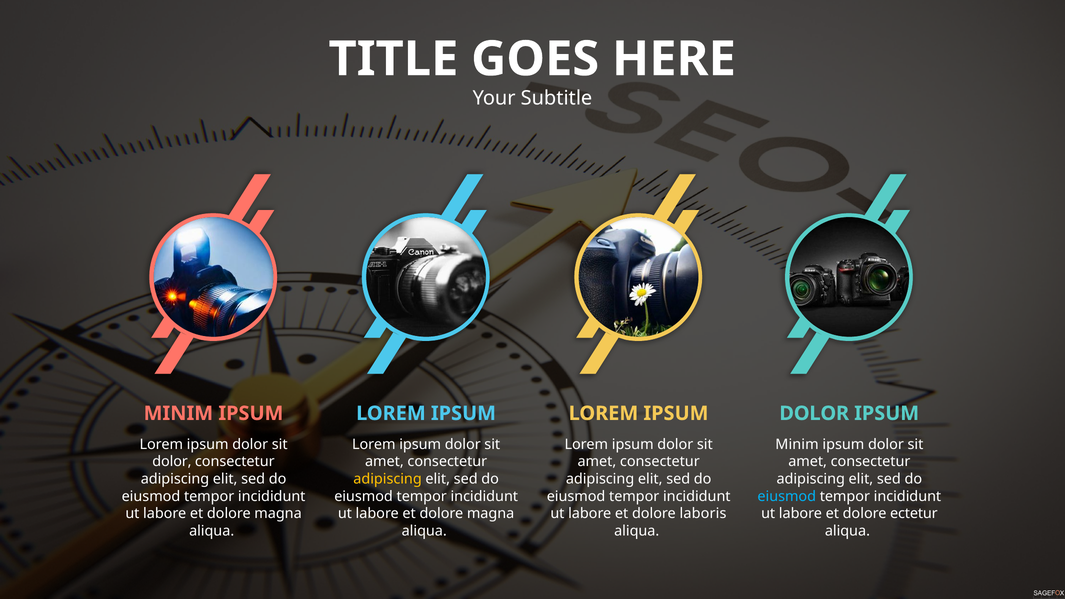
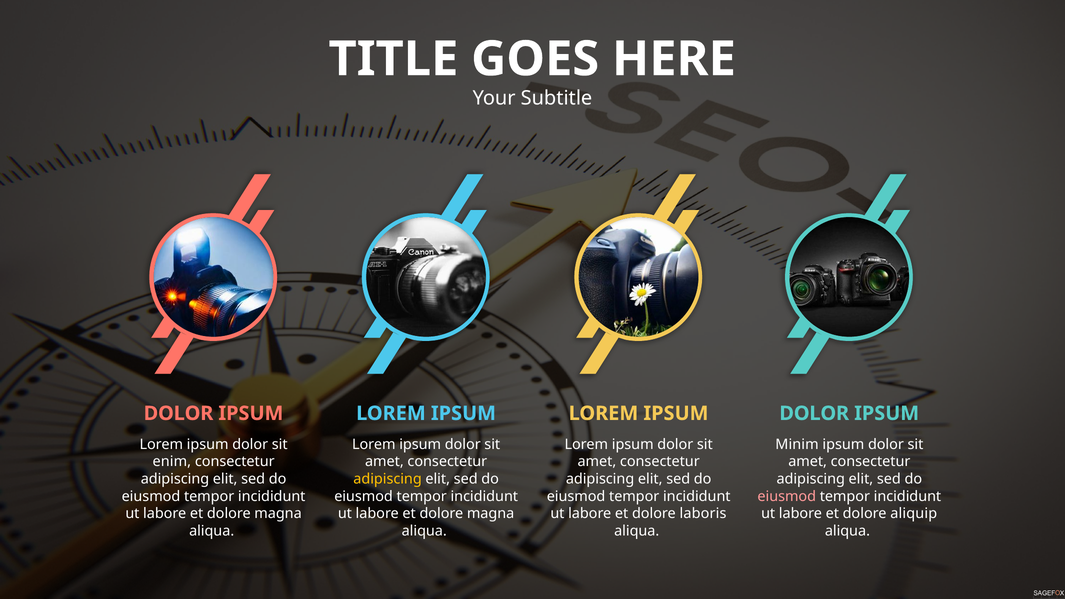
MINIM at (178, 413): MINIM -> DOLOR
dolor at (172, 462): dolor -> enim
eiusmod at (787, 496) colour: light blue -> pink
ectetur: ectetur -> aliquip
